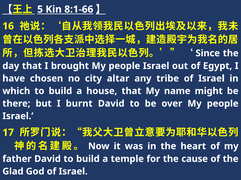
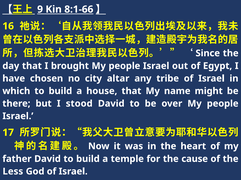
5: 5 -> 9
burnt: burnt -> stood
Glad: Glad -> Less
